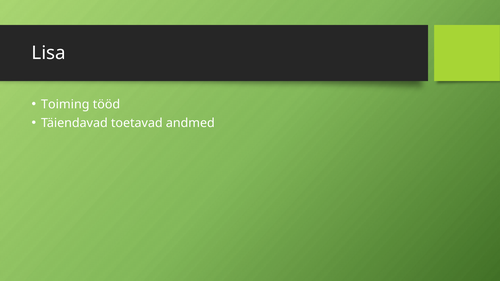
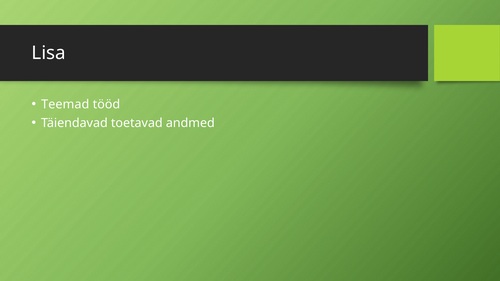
Toiming: Toiming -> Teemad
